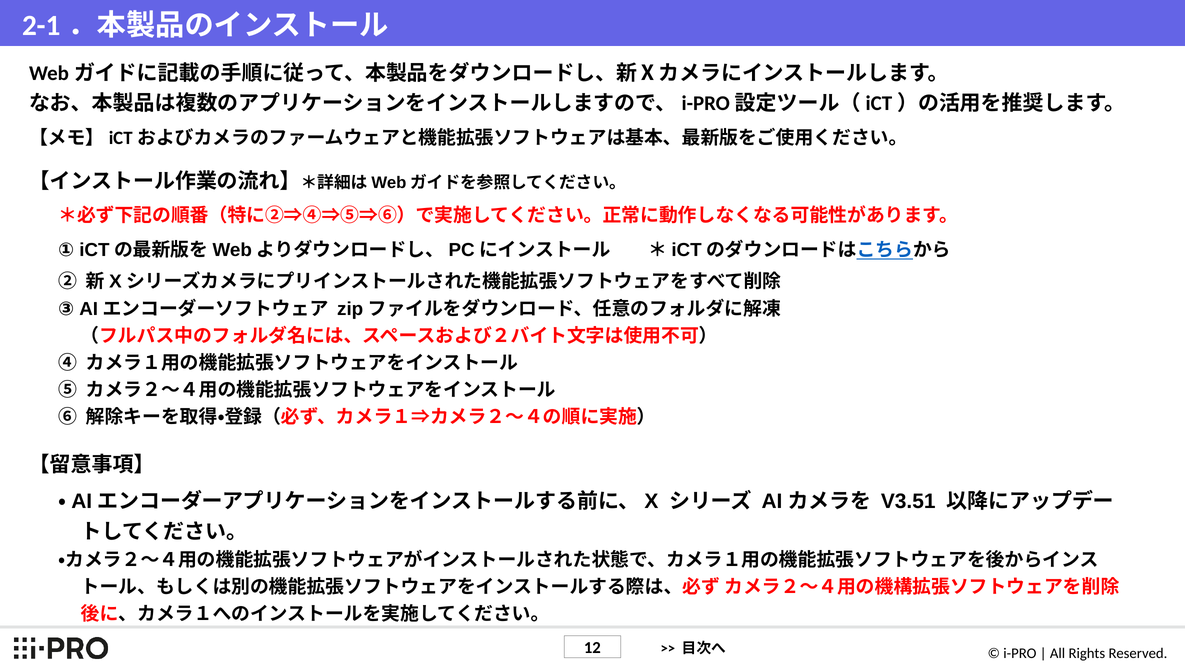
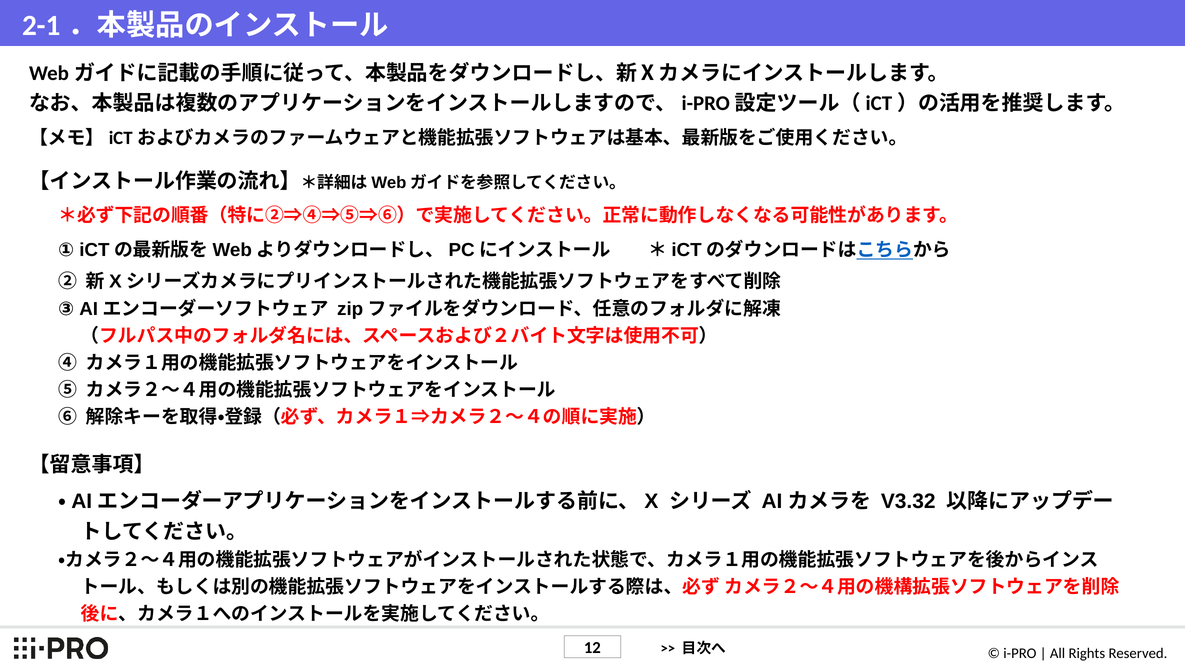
V3.51: V3.51 -> V3.32
